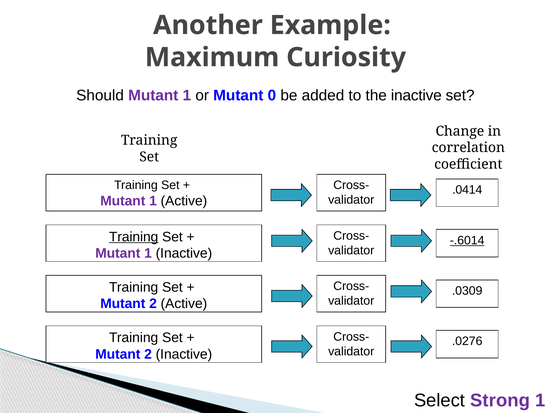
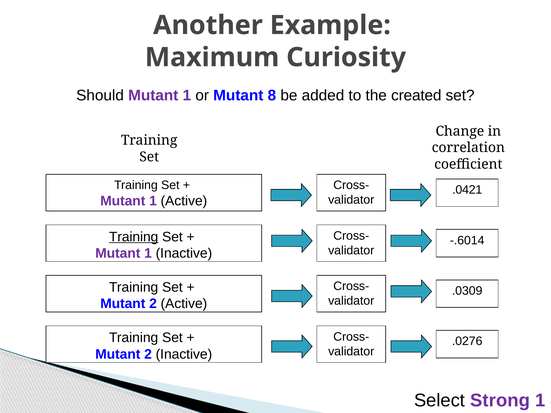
0: 0 -> 8
the inactive: inactive -> created
.0414: .0414 -> .0421
-.6014 underline: present -> none
